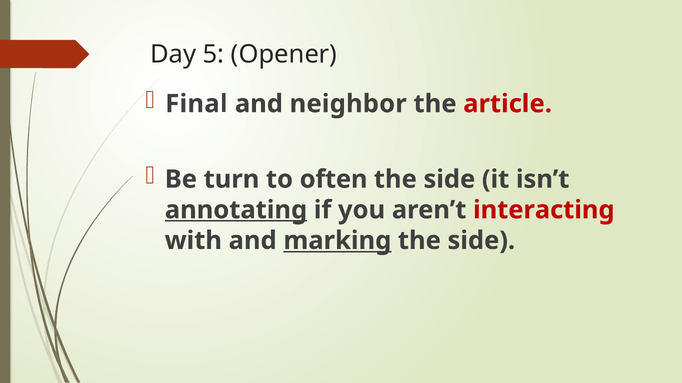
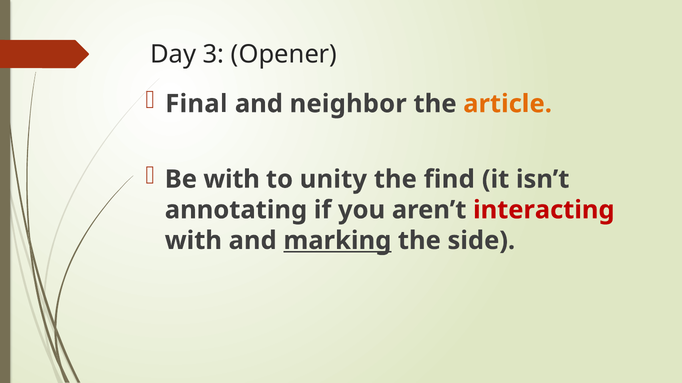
5: 5 -> 3
article colour: red -> orange
Be turn: turn -> with
often: often -> unity
side at (449, 180): side -> find
annotating underline: present -> none
